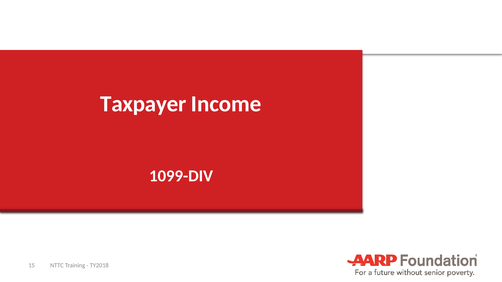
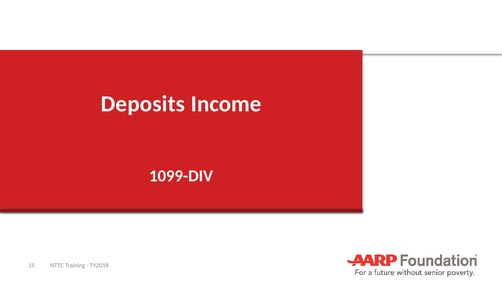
Taxpayer: Taxpayer -> Deposits
